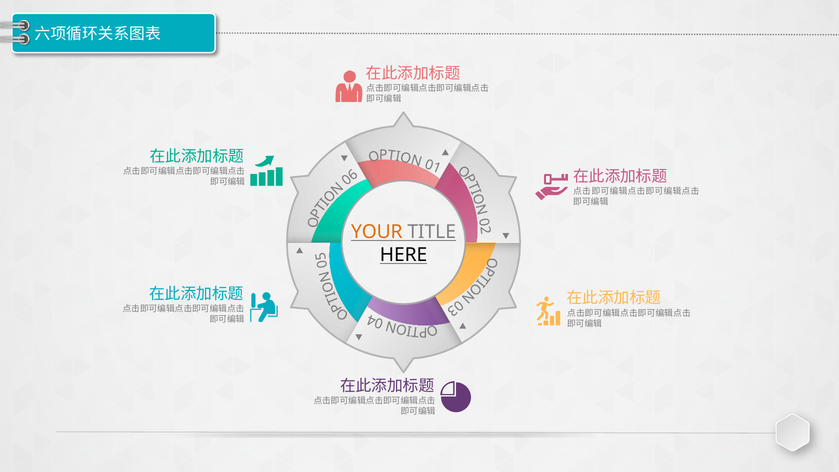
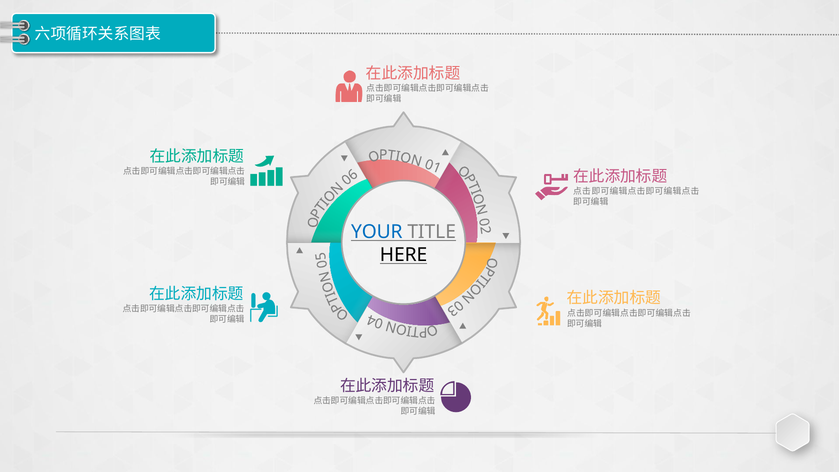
YOUR colour: orange -> blue
